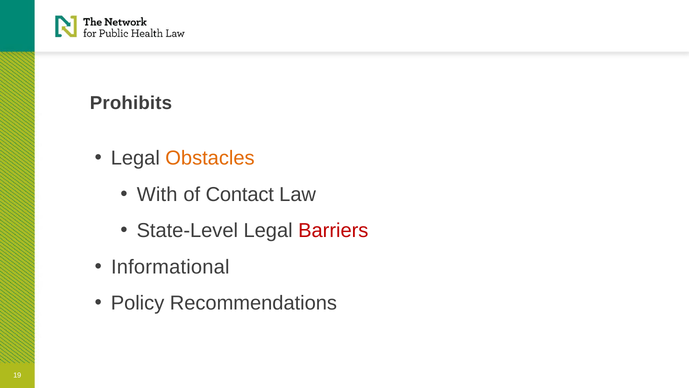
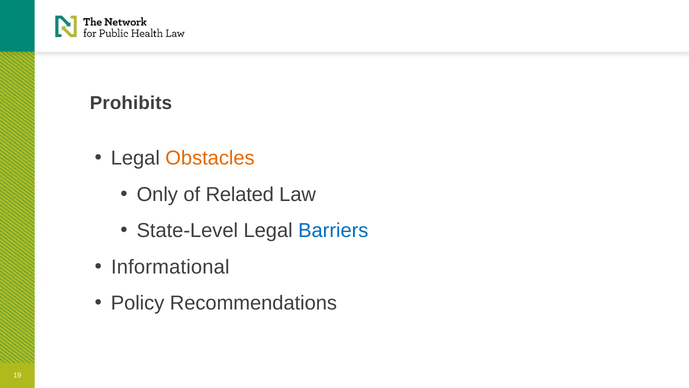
With: With -> Only
Contact: Contact -> Related
Barriers colour: red -> blue
